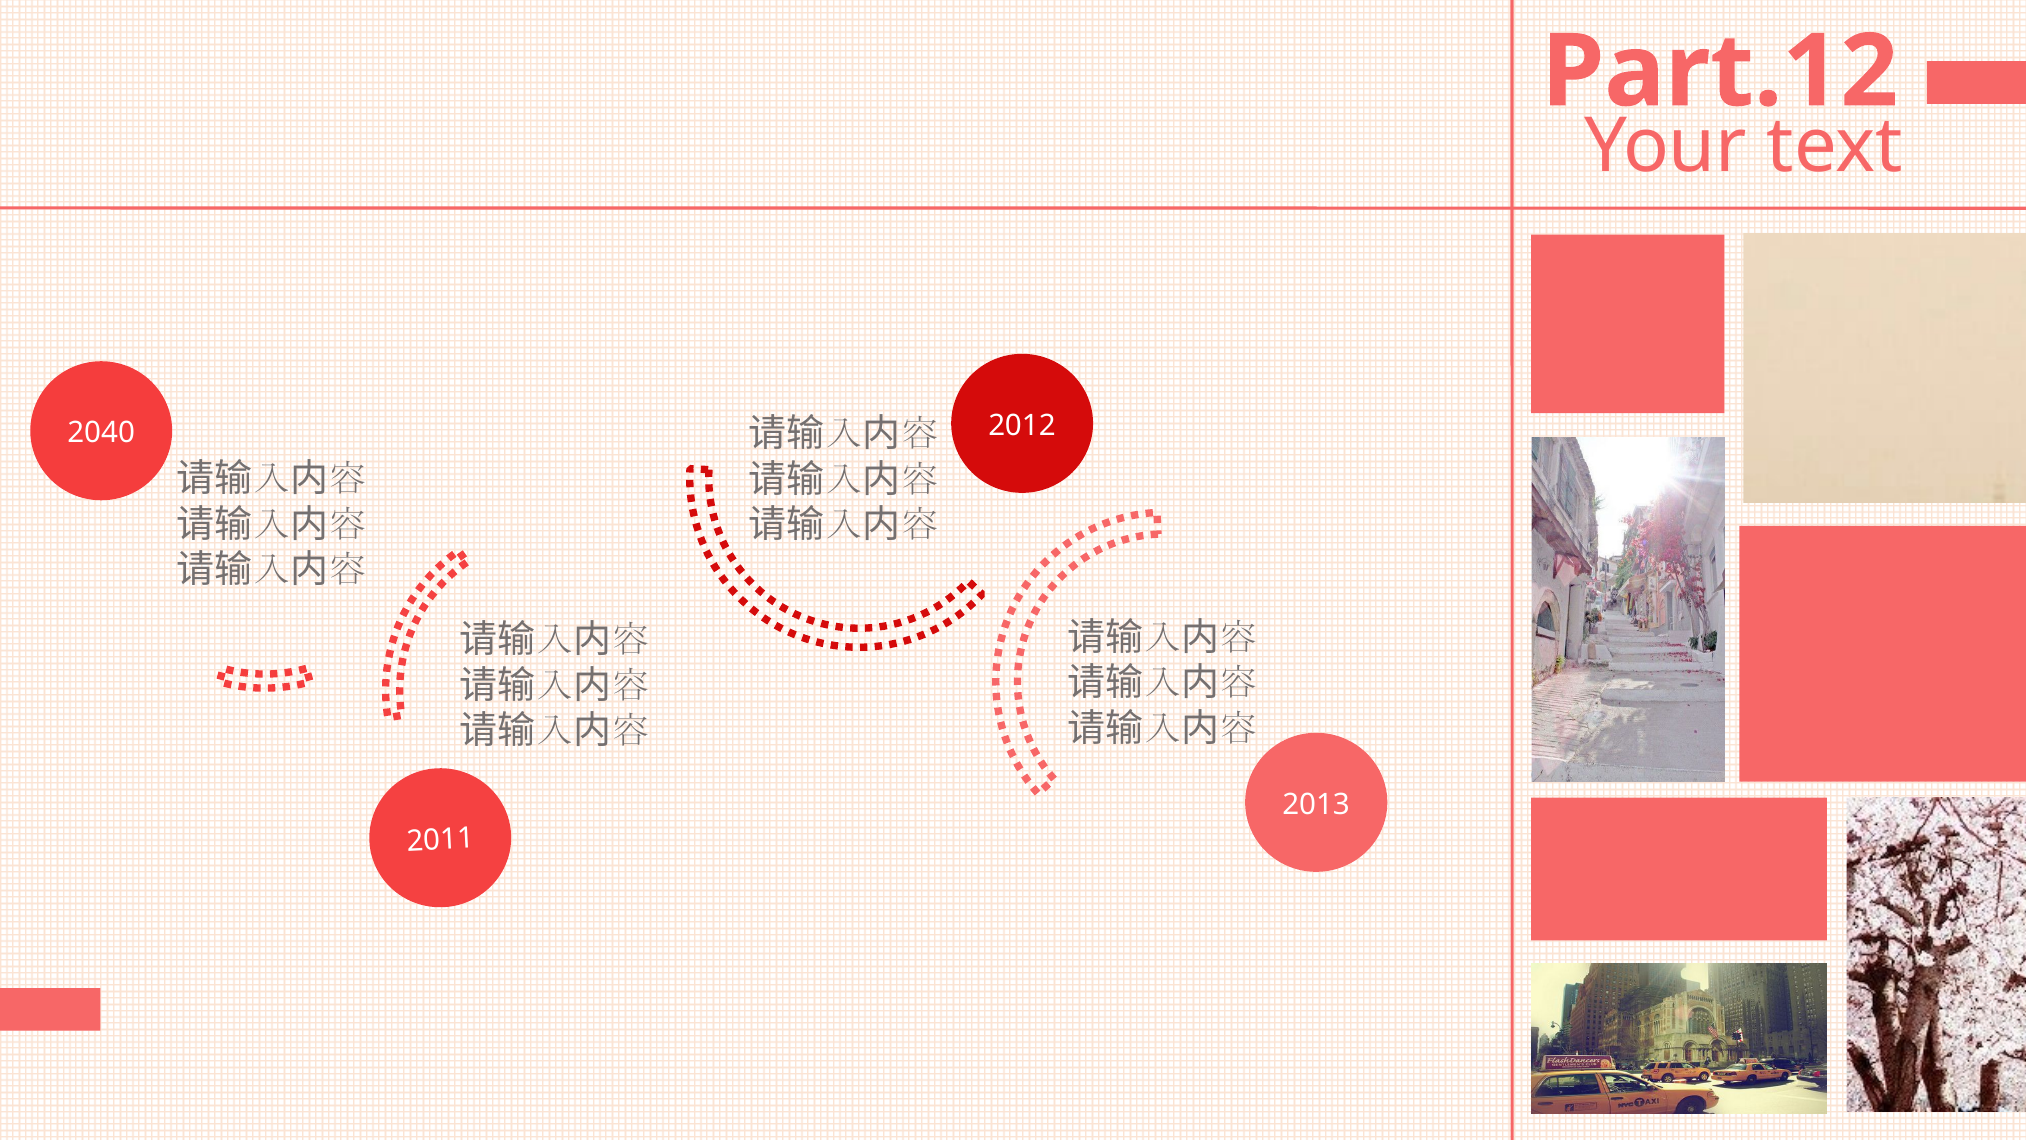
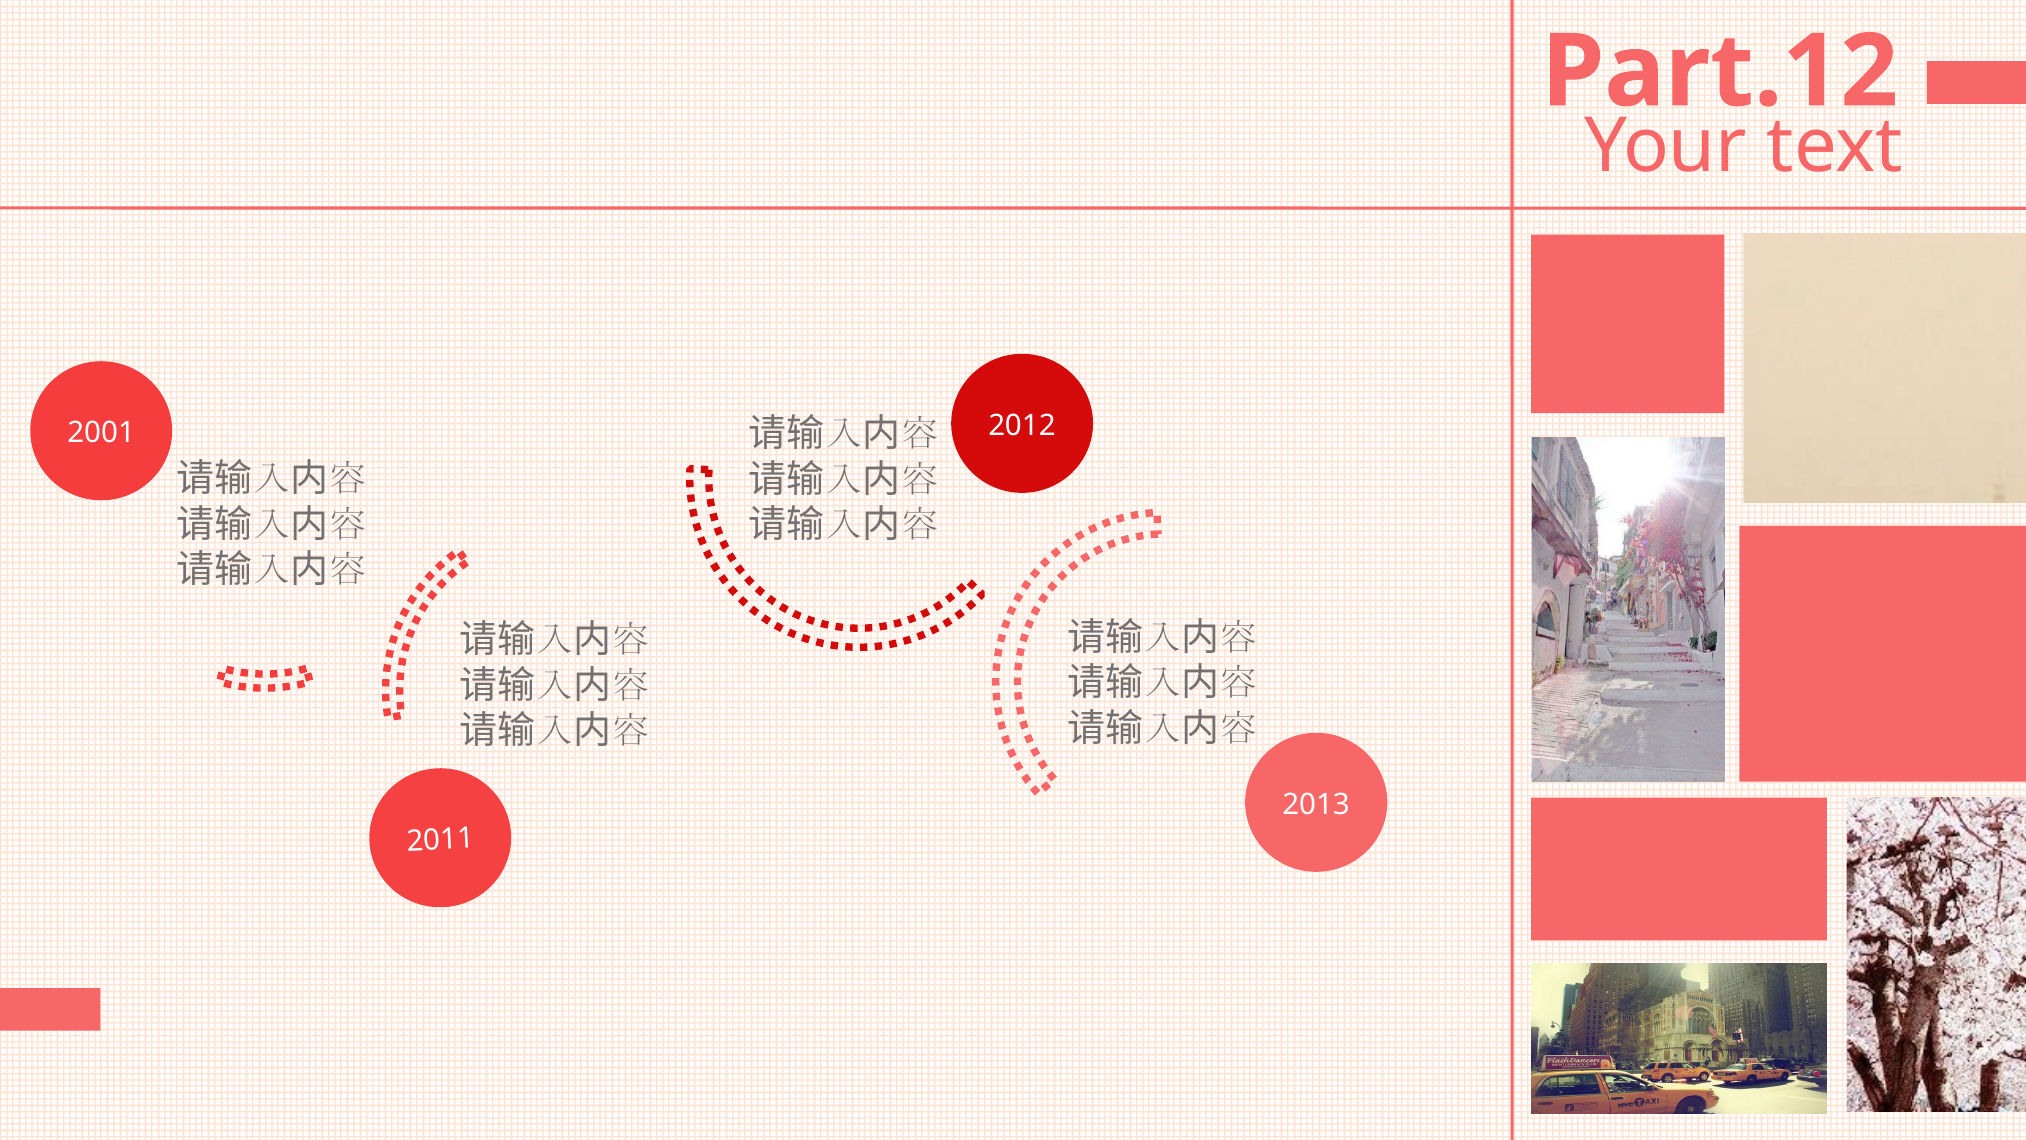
2040: 2040 -> 2001
